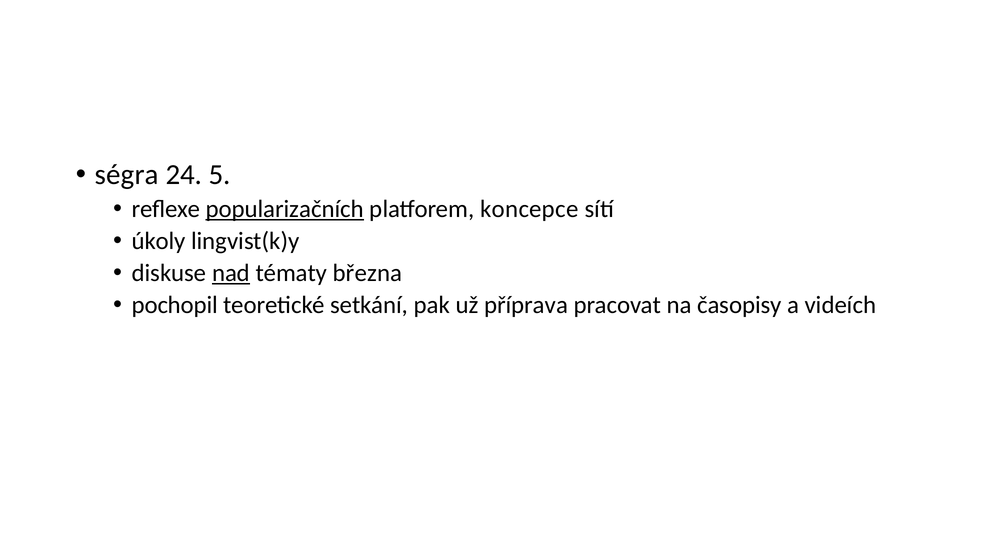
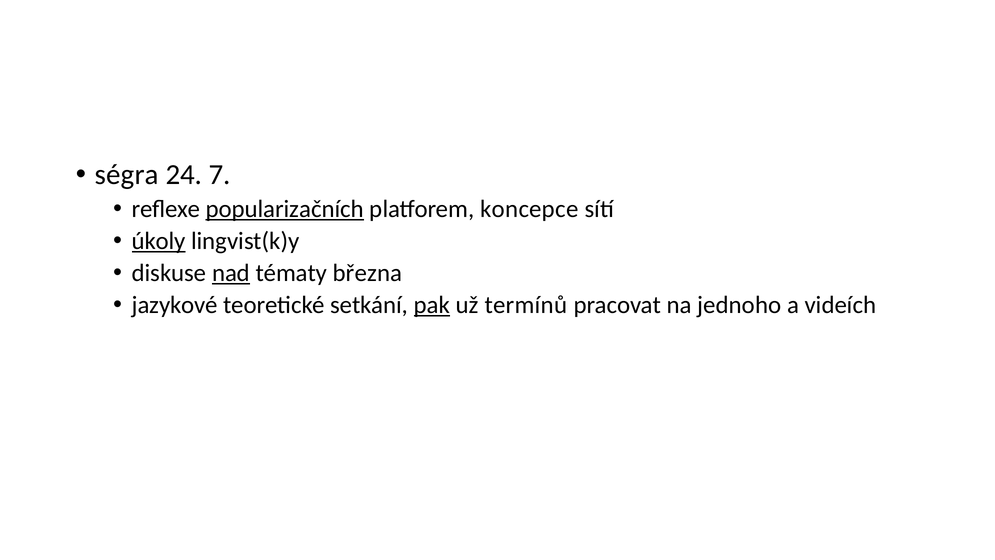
5: 5 -> 7
úkoly underline: none -> present
pochopil: pochopil -> jazykové
pak underline: none -> present
příprava: příprava -> termínů
časopisy: časopisy -> jednoho
